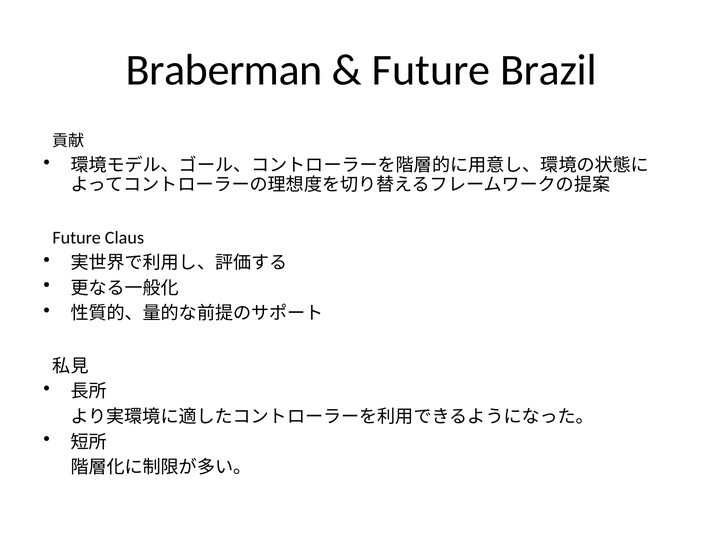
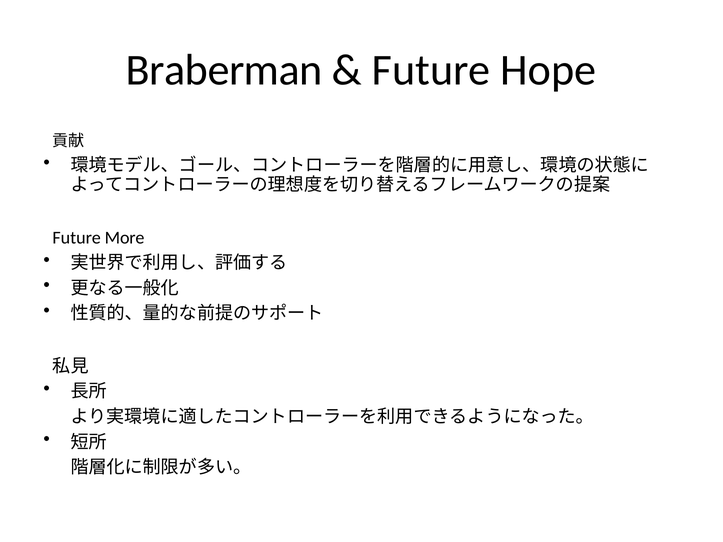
Brazil: Brazil -> Hope
Claus: Claus -> More
